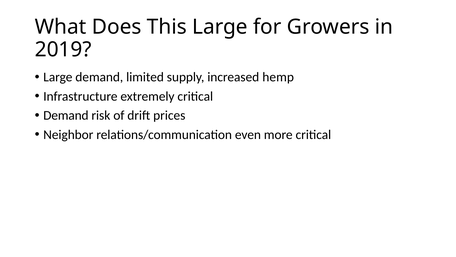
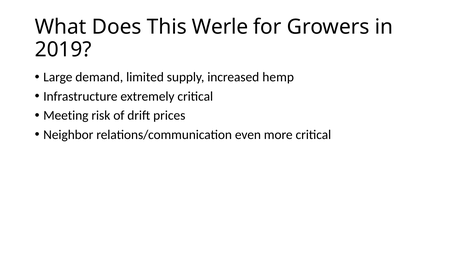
This Large: Large -> Werle
Demand at (66, 115): Demand -> Meeting
